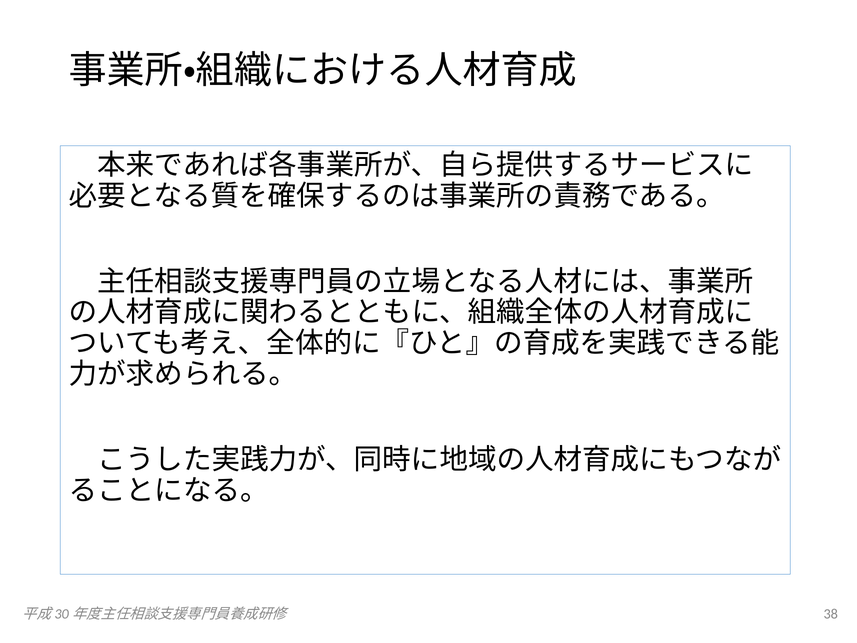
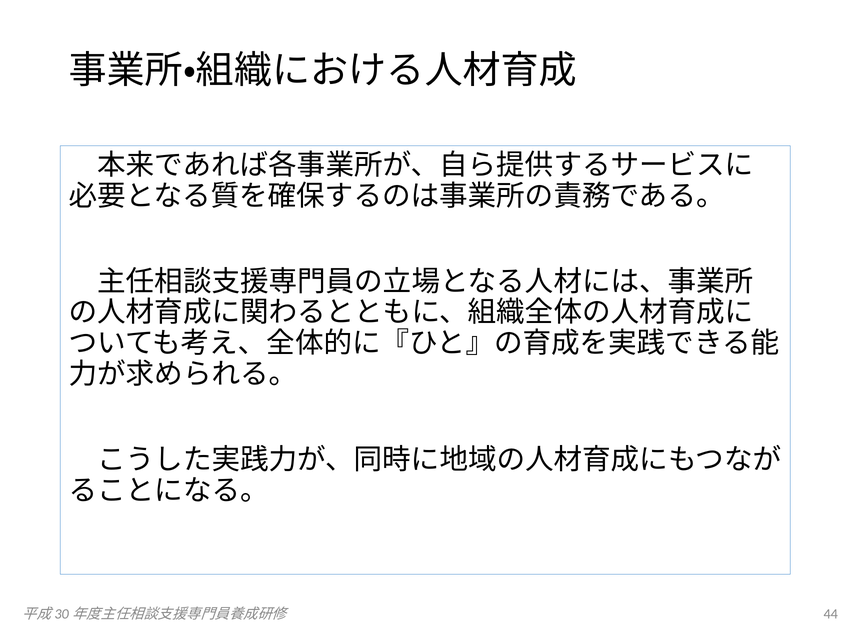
38: 38 -> 44
